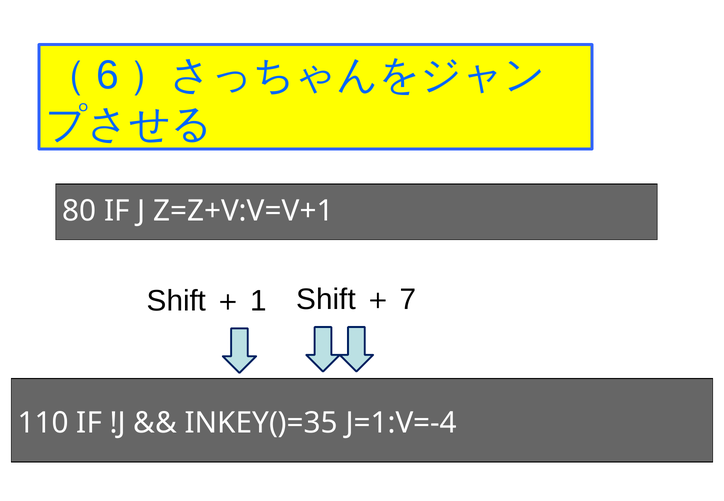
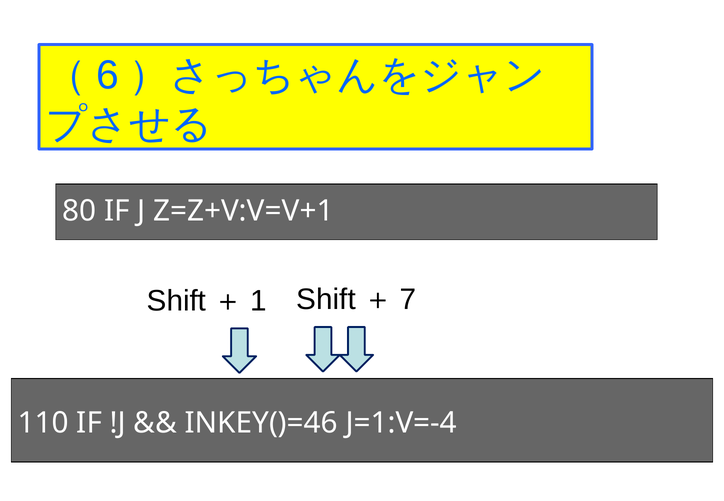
INKEY()=35: INKEY()=35 -> INKEY()=46
